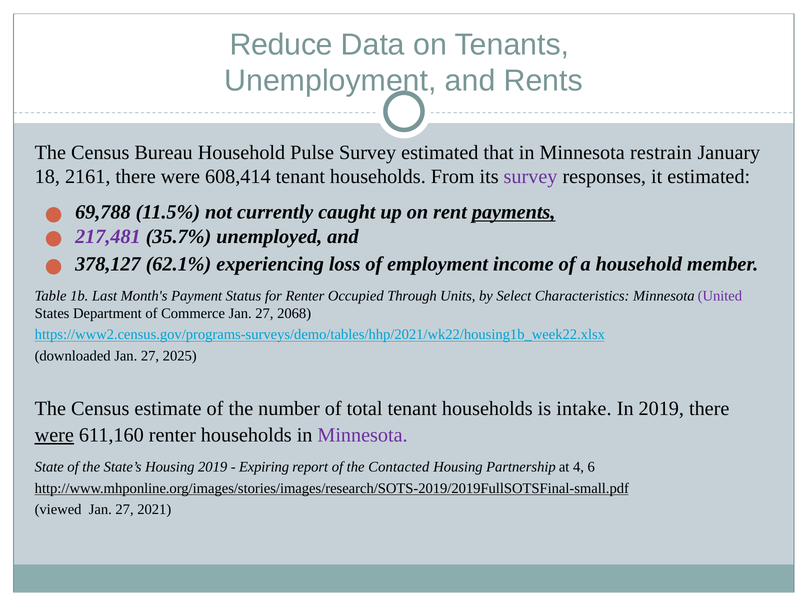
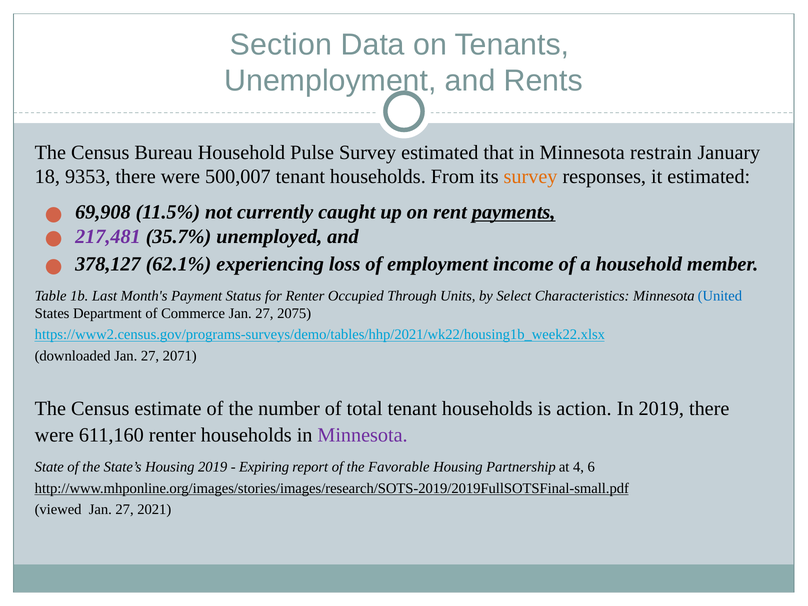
Reduce: Reduce -> Section
2161: 2161 -> 9353
608,414: 608,414 -> 500,007
survey at (531, 177) colour: purple -> orange
69,788: 69,788 -> 69,908
United colour: purple -> blue
2068: 2068 -> 2075
2025: 2025 -> 2071
intake: intake -> action
were at (54, 435) underline: present -> none
Contacted: Contacted -> Favorable
